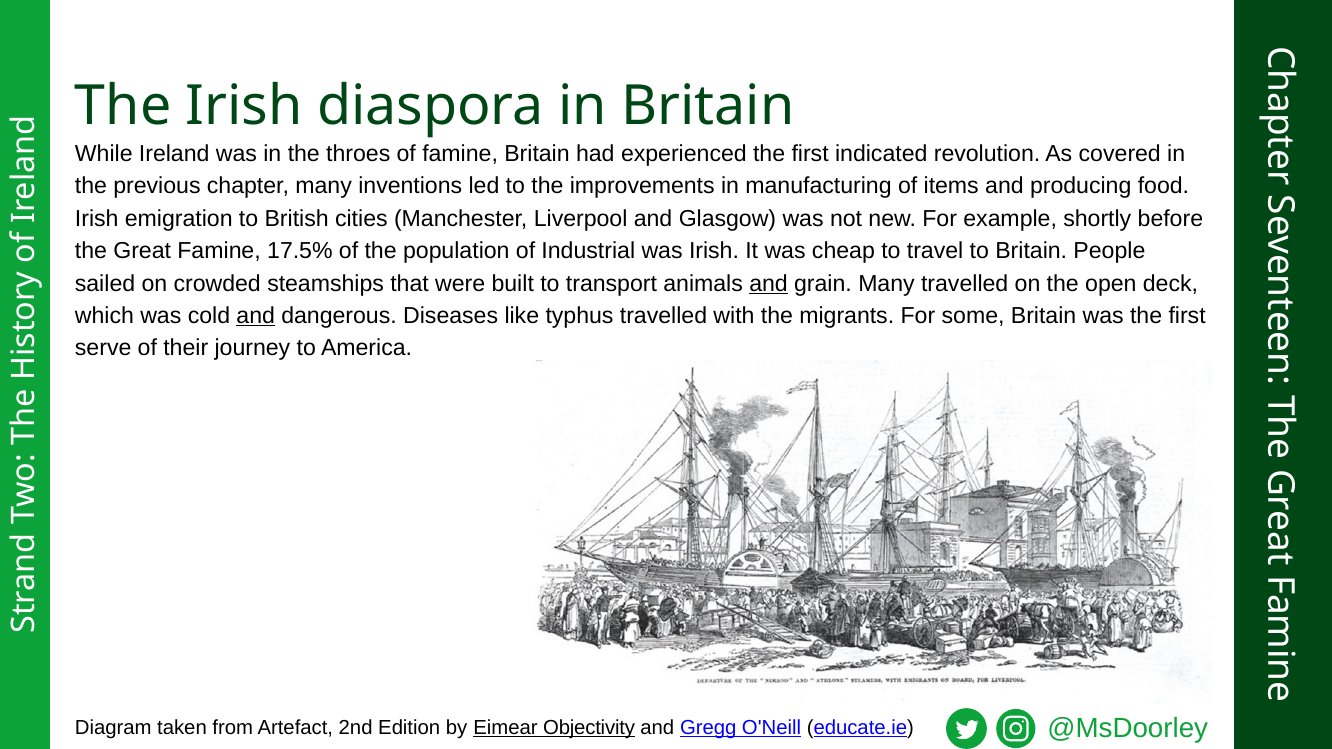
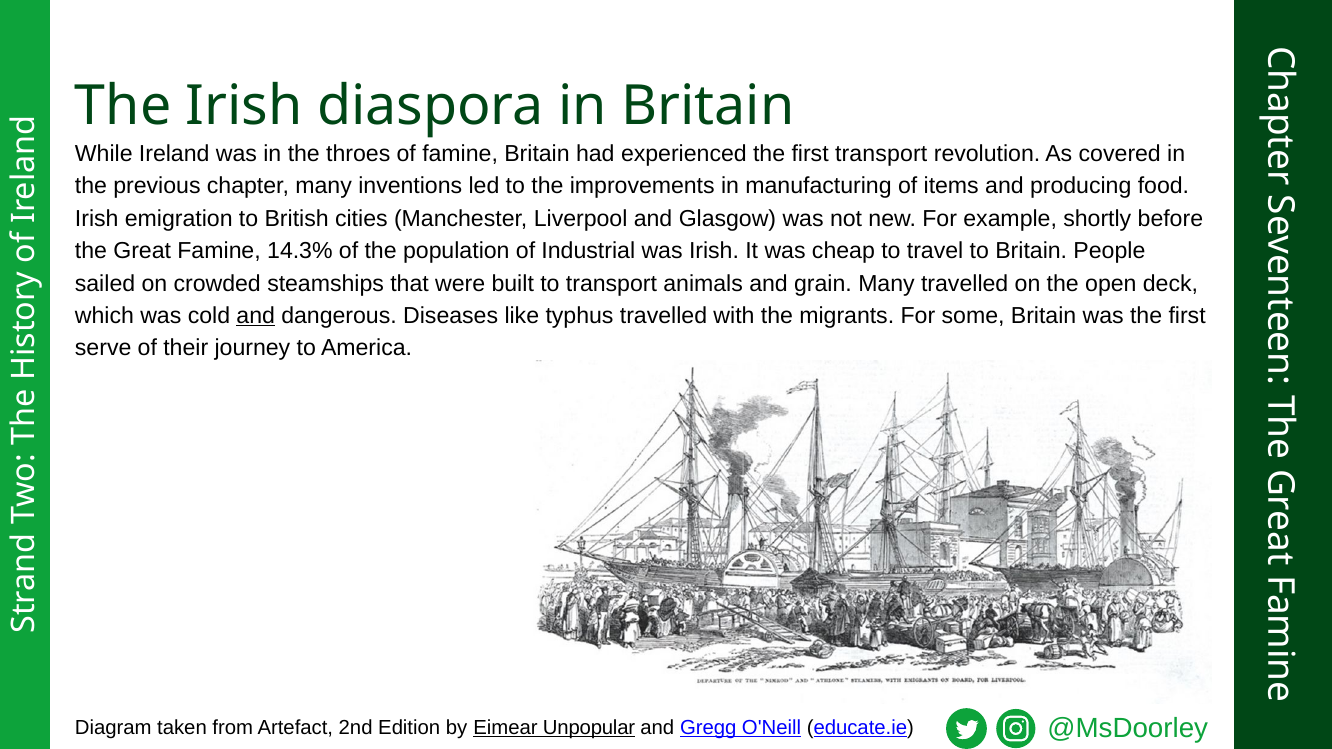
first indicated: indicated -> transport
17.5%: 17.5% -> 14.3%
and at (769, 284) underline: present -> none
Objectivity: Objectivity -> Unpopular
